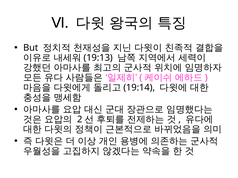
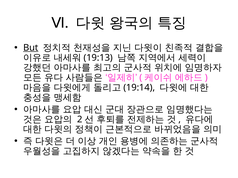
But underline: none -> present
